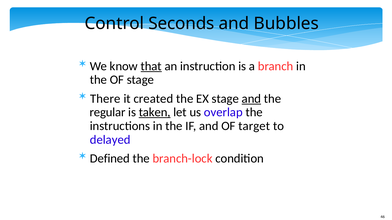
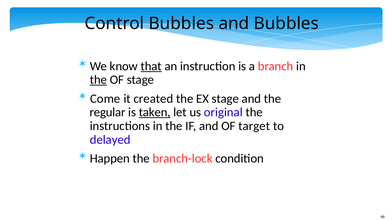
Control Seconds: Seconds -> Bubbles
the at (98, 80) underline: none -> present
There: There -> Come
and at (251, 99) underline: present -> none
overlap: overlap -> original
Defined: Defined -> Happen
